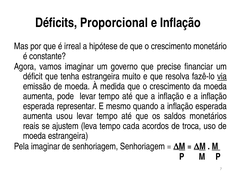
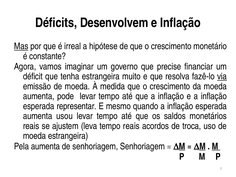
Proporcional: Proporcional -> Desenvolvem
Mas underline: none -> present
tempo cada: cada -> reais
Pela imaginar: imaginar -> aumenta
